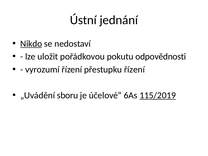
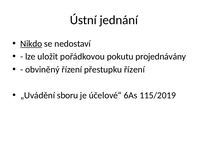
odpovědnosti: odpovědnosti -> projednávány
vyrozumí: vyrozumí -> obviněný
115/2019 underline: present -> none
